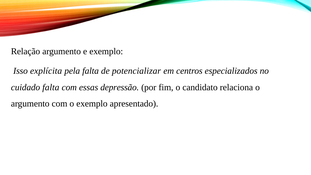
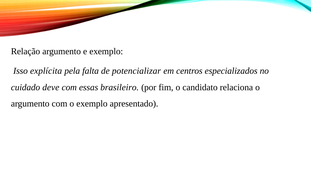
cuidado falta: falta -> deve
depressão: depressão -> brasileiro
